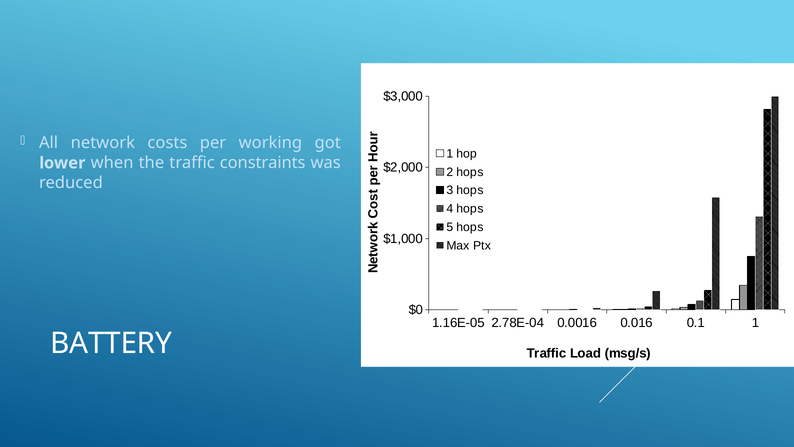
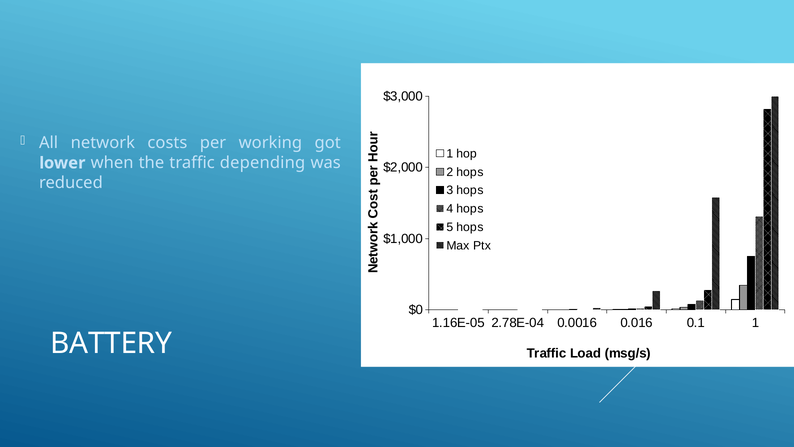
constraints: constraints -> depending
